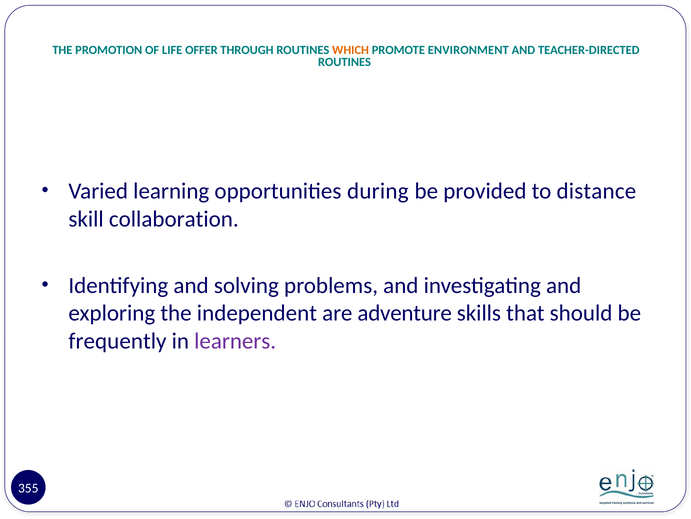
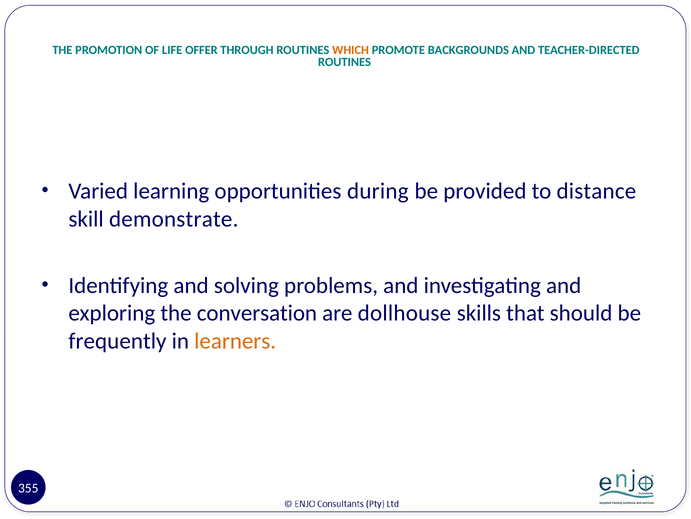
ENVIRONMENT: ENVIRONMENT -> BACKGROUNDS
collaboration: collaboration -> demonstrate
independent: independent -> conversation
adventure: adventure -> dollhouse
learners colour: purple -> orange
